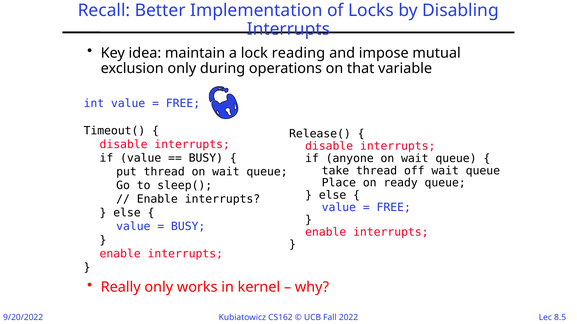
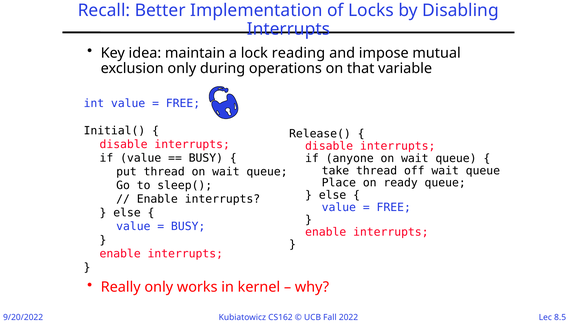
Timeout(: Timeout( -> Initial(
